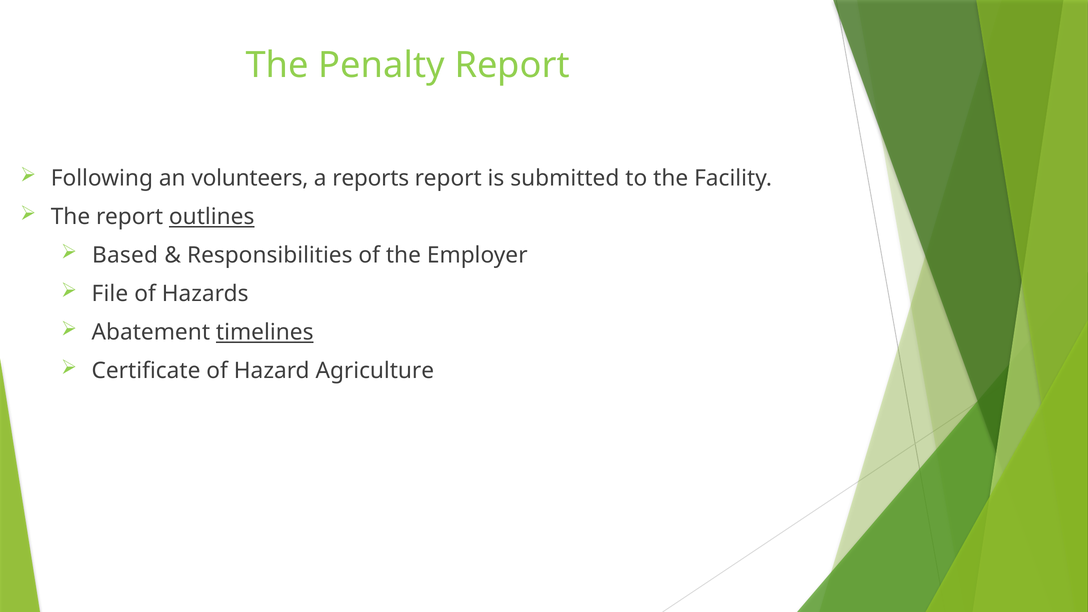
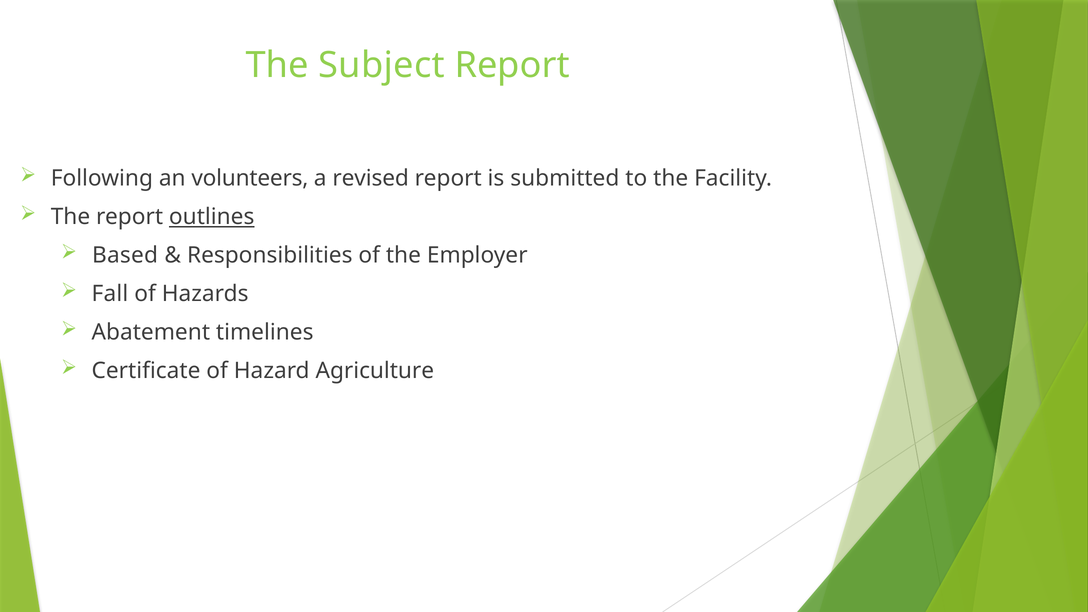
Penalty: Penalty -> Subject
reports: reports -> revised
File: File -> Fall
timelines underline: present -> none
